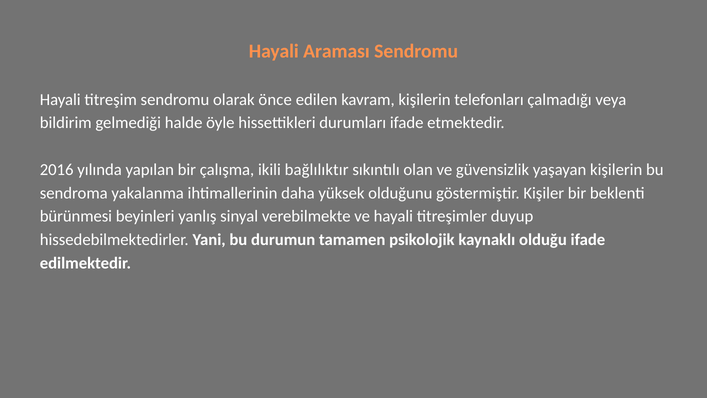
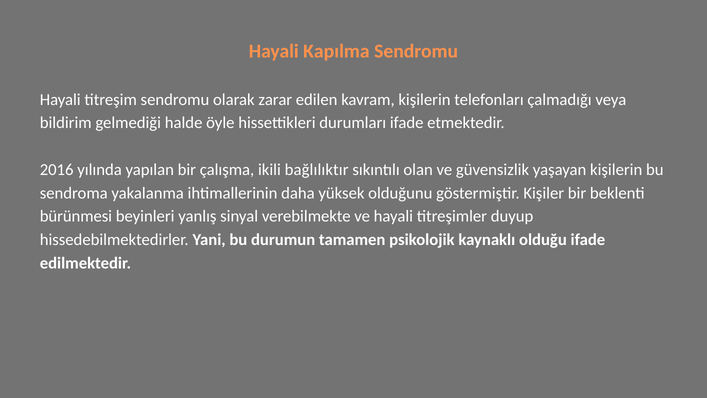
Araması: Araması -> Kapılma
önce: önce -> zarar
